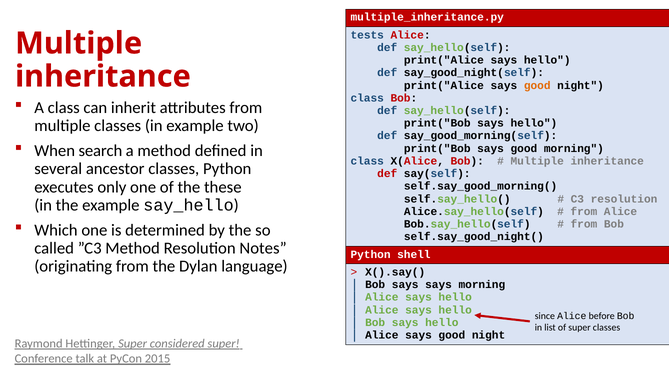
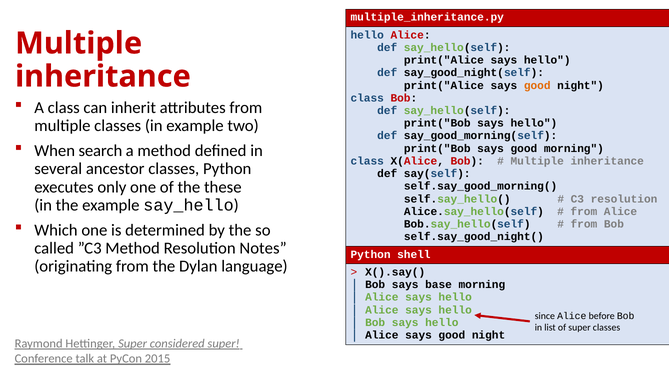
tests at (367, 35): tests -> hello
def at (387, 174) colour: red -> black
says says: says -> base
